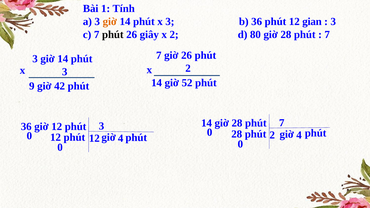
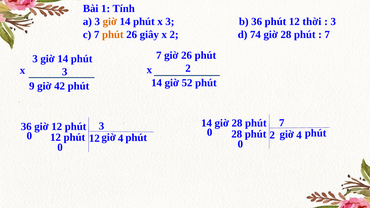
gian: gian -> thời
phút at (113, 35) colour: black -> orange
80: 80 -> 74
